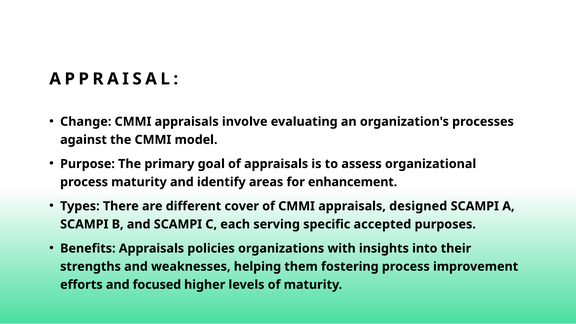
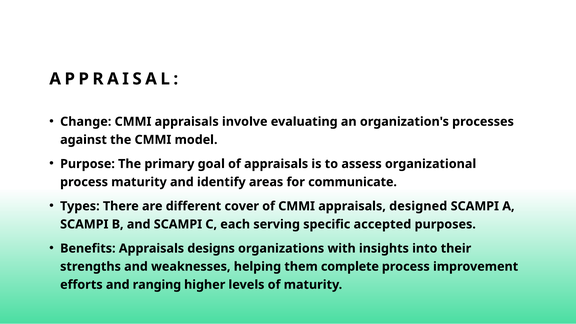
enhancement: enhancement -> communicate
policies: policies -> designs
fostering: fostering -> complete
focused: focused -> ranging
